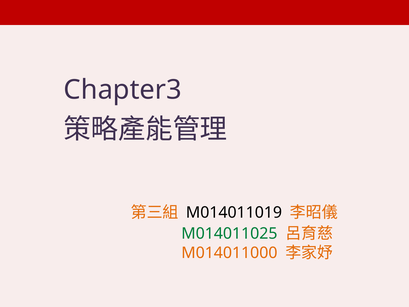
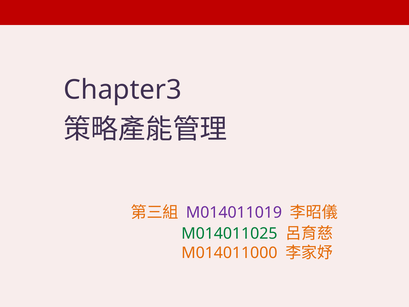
M014011019 colour: black -> purple
